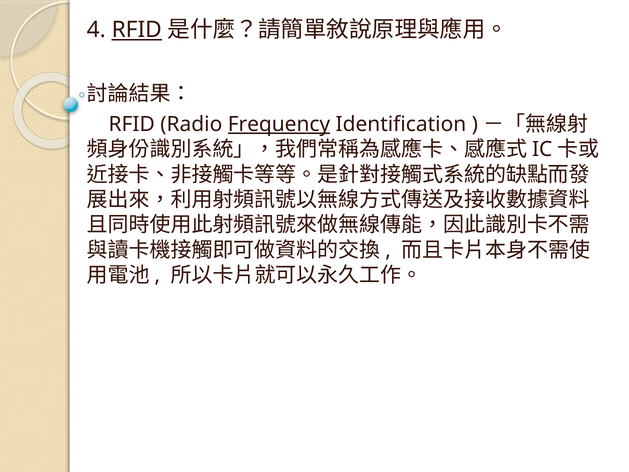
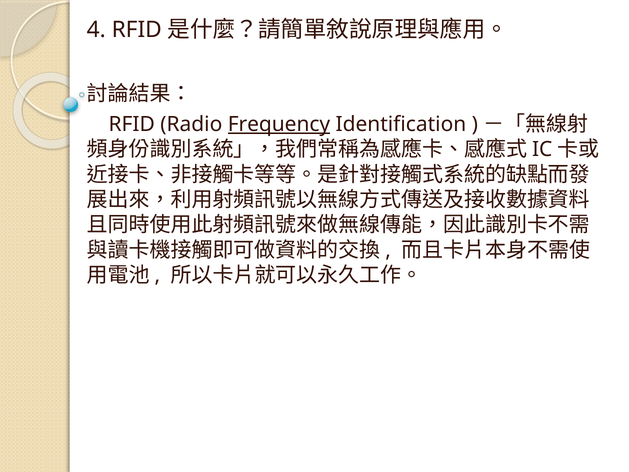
RFID at (137, 30) underline: present -> none
